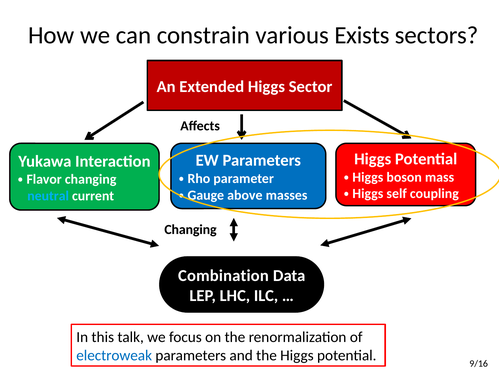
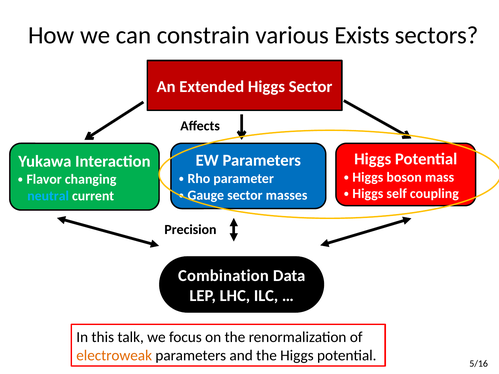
above at (245, 195): above -> sector
Changing at (190, 230): Changing -> Precision
electroweak colour: blue -> orange
9/16: 9/16 -> 5/16
